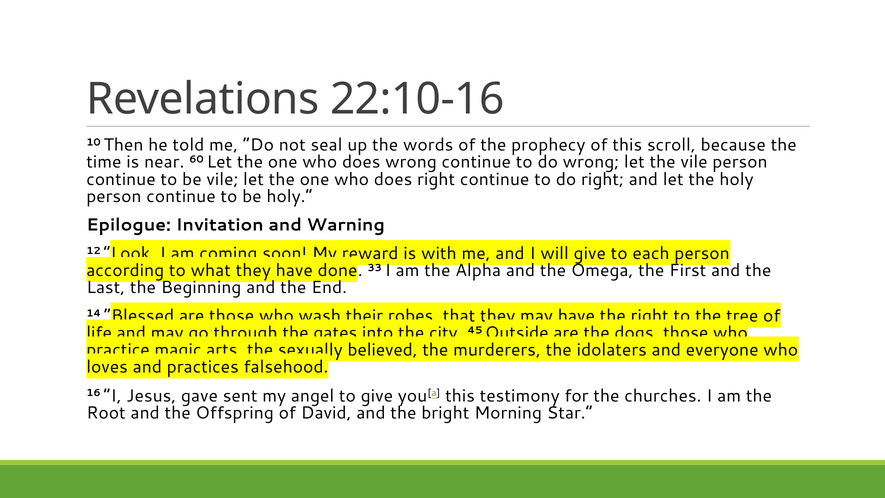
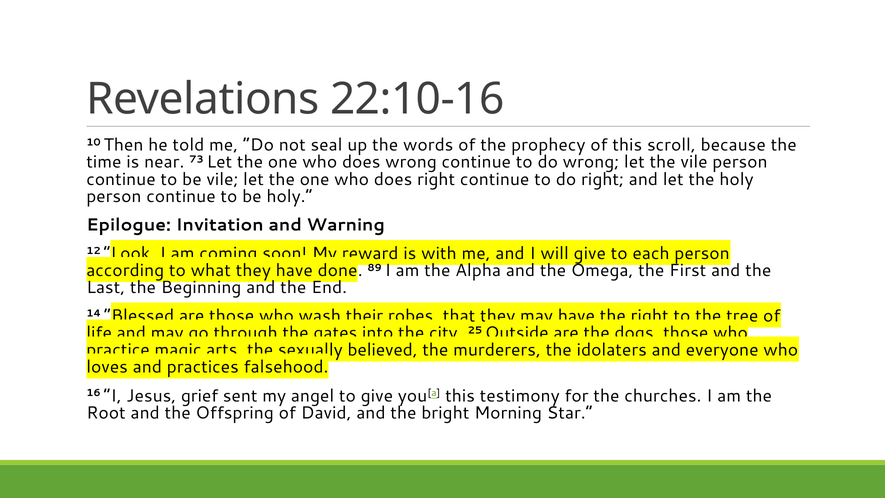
60: 60 -> 73
33: 33 -> 89
45: 45 -> 25
gave: gave -> grief
